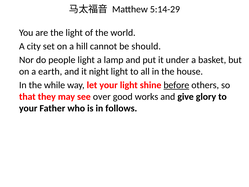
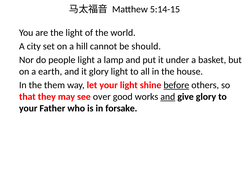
5:14-29: 5:14-29 -> 5:14-15
it night: night -> glory
while: while -> them
and at (168, 97) underline: none -> present
follows: follows -> forsake
